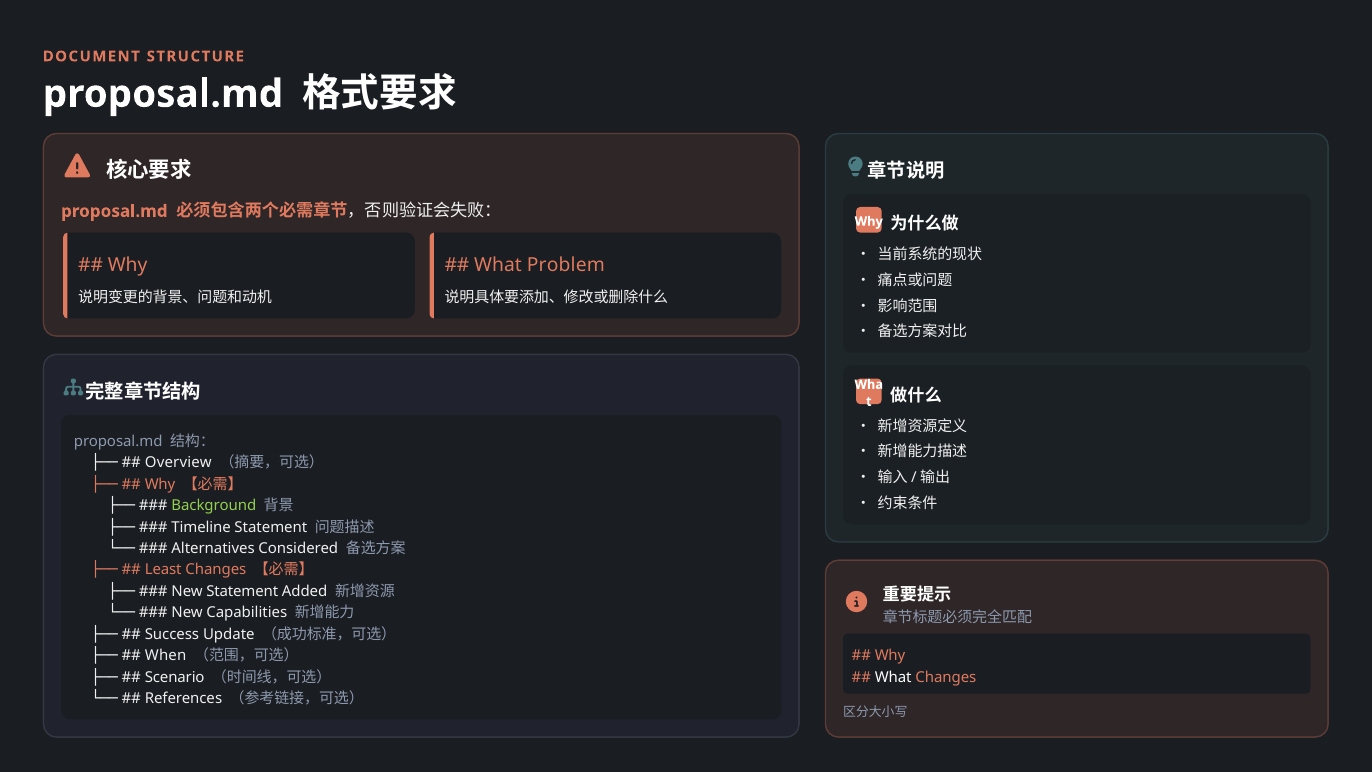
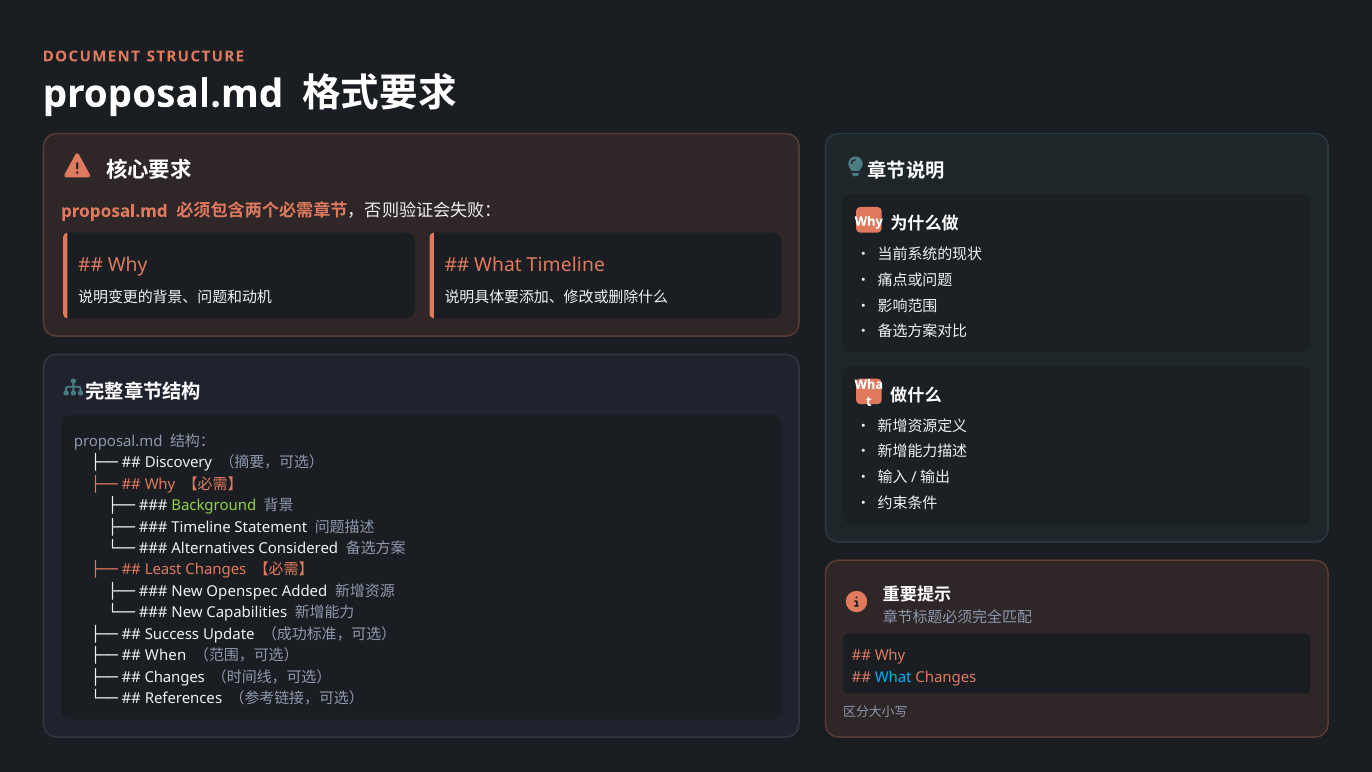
What Problem: Problem -> Timeline
Overview: Overview -> Discovery
New Statement: Statement -> Openspec
Scenario at (175, 677): Scenario -> Changes
What at (893, 677) colour: white -> light blue
